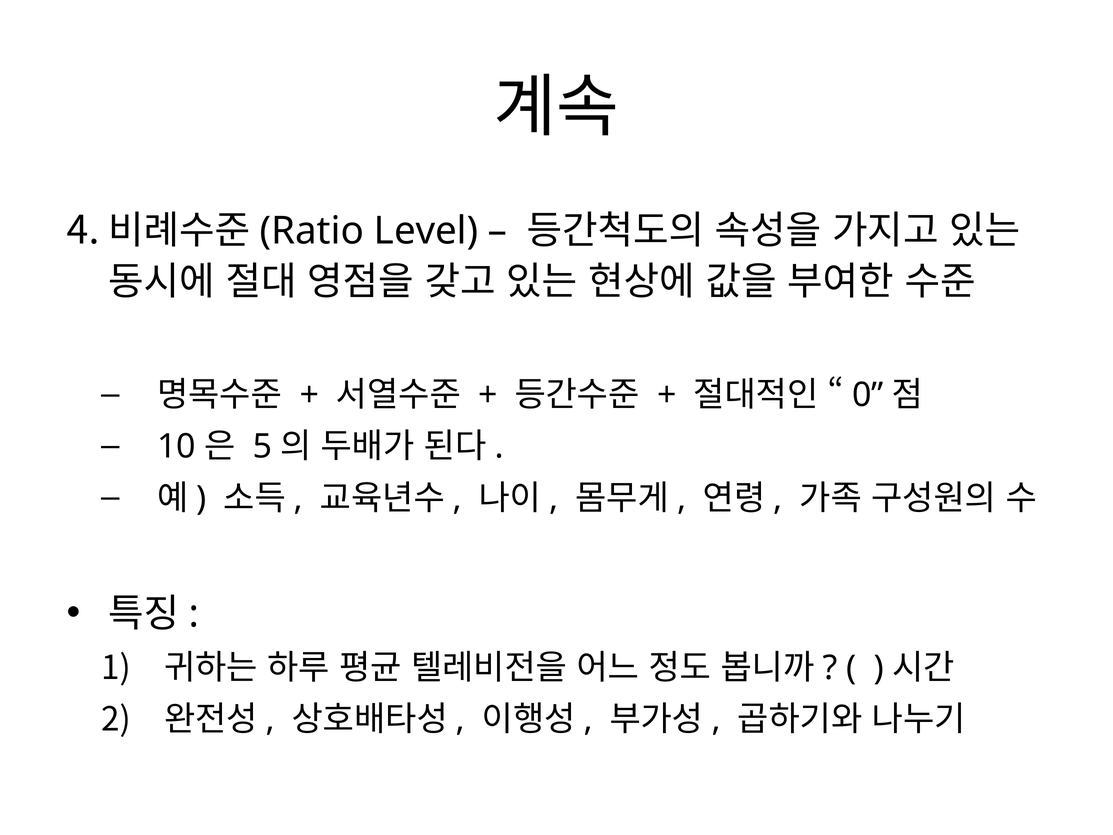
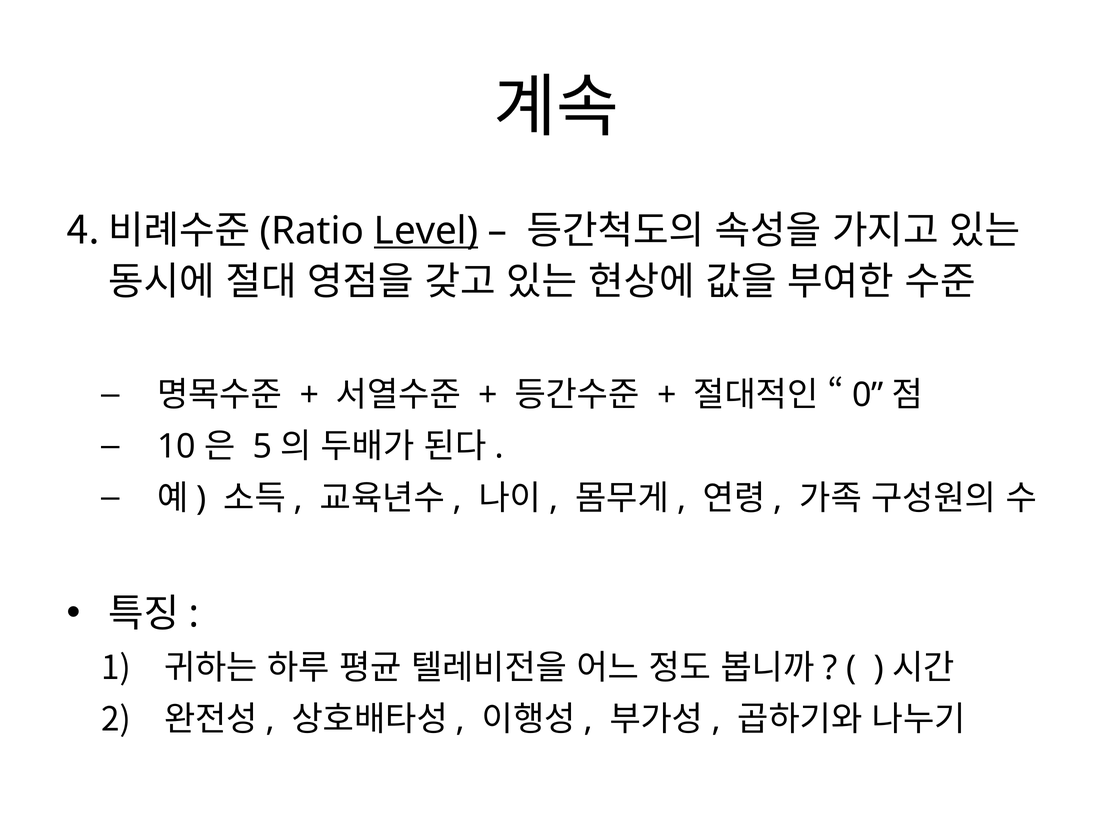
Level underline: none -> present
